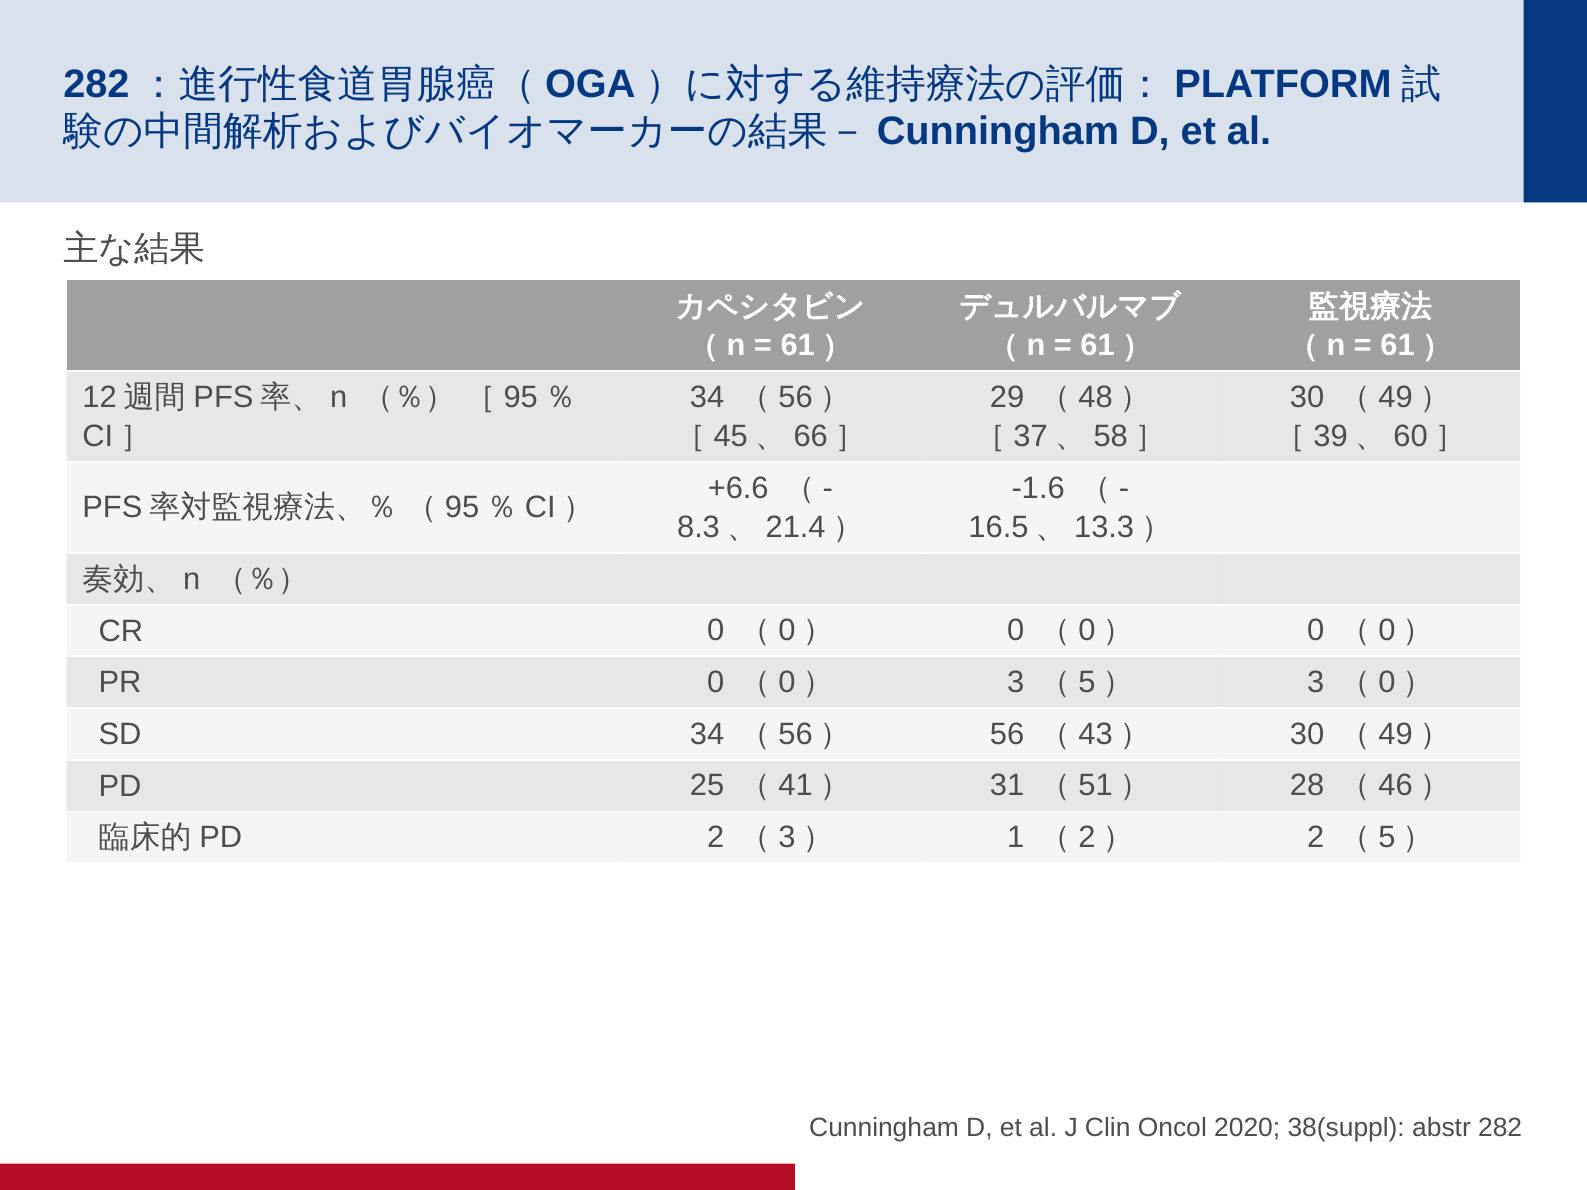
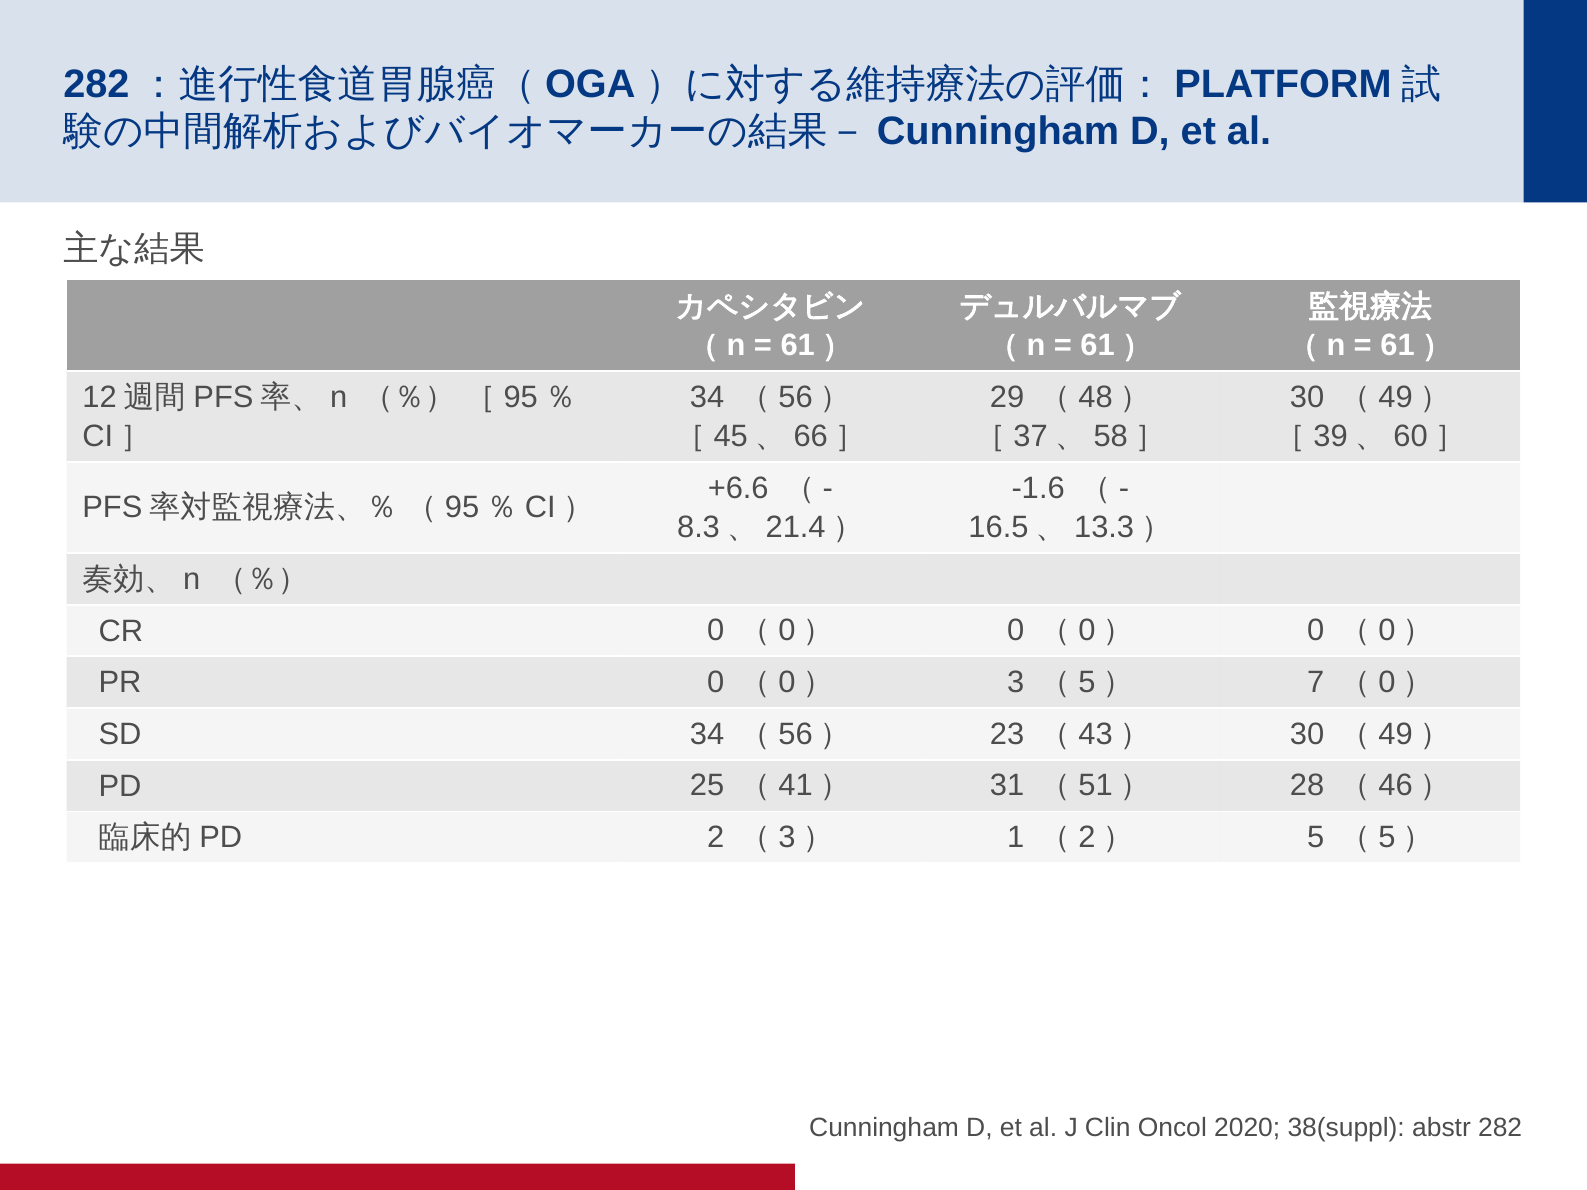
3 at (1316, 682): 3 -> 7
56: 56 -> 23
2 at (1316, 838): 2 -> 5
